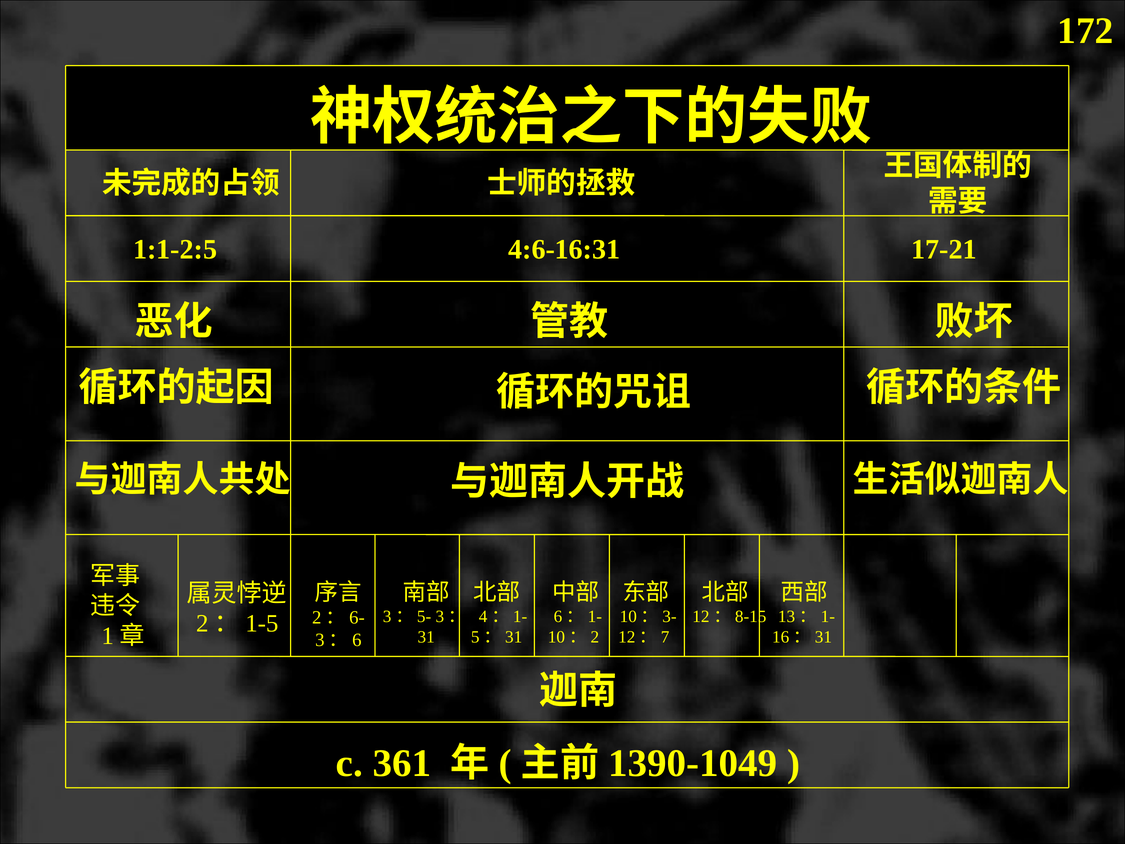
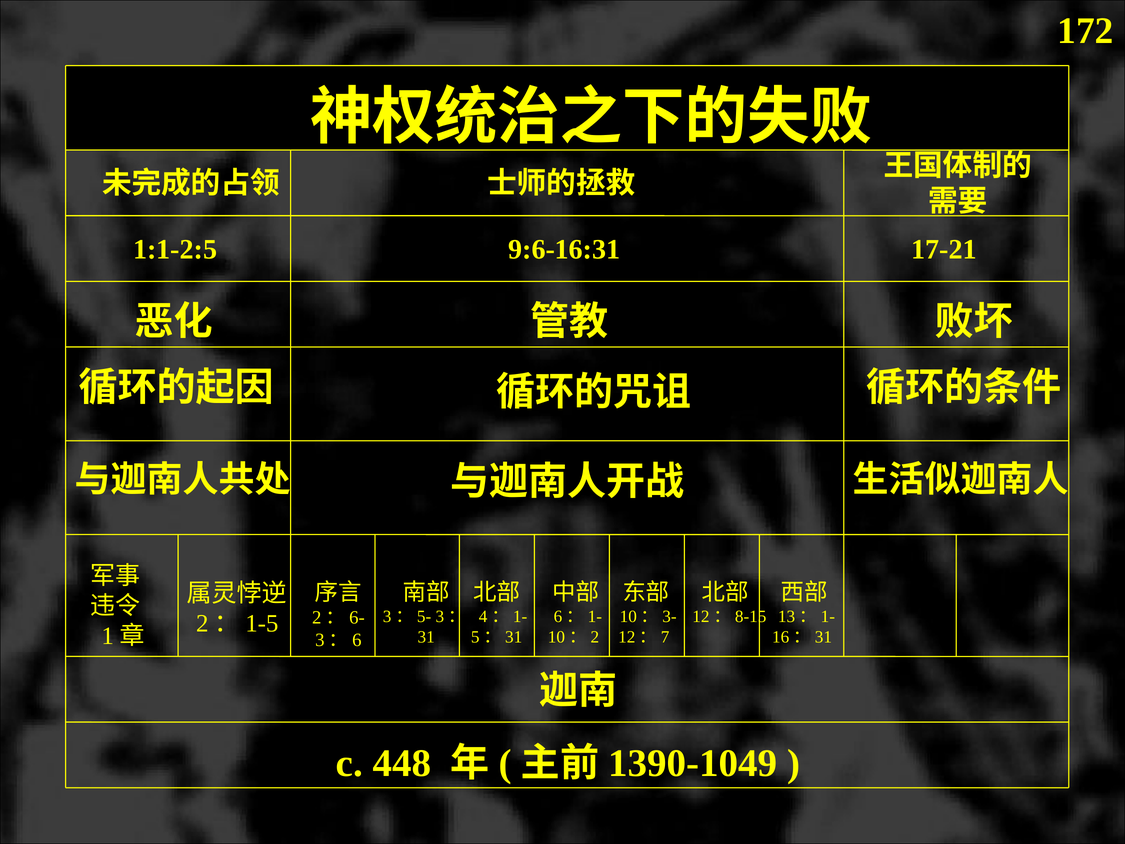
4:6-16:31: 4:6-16:31 -> 9:6-16:31
361: 361 -> 448
